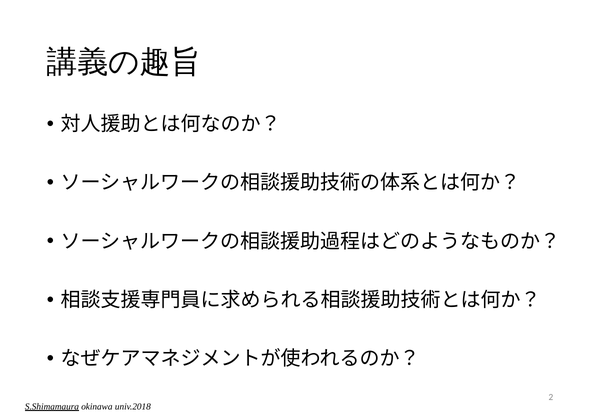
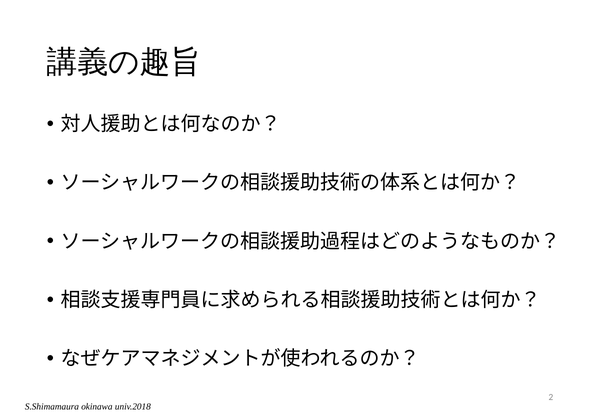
S.Shimamaura underline: present -> none
